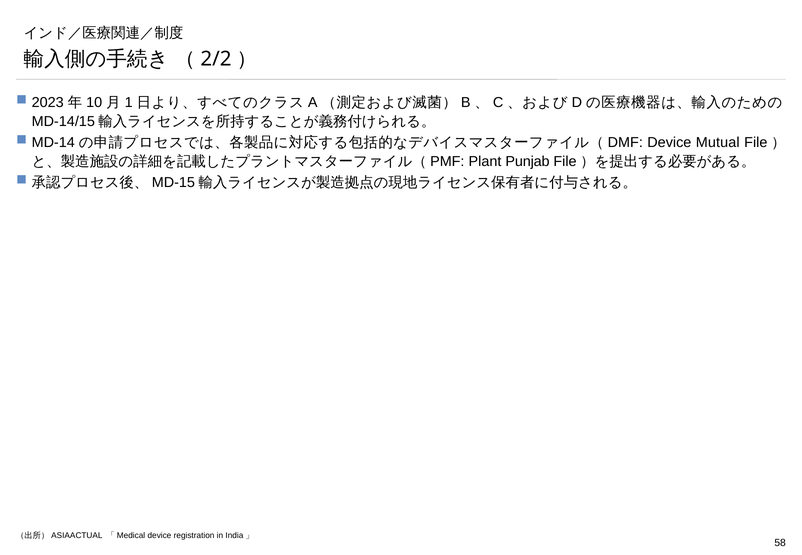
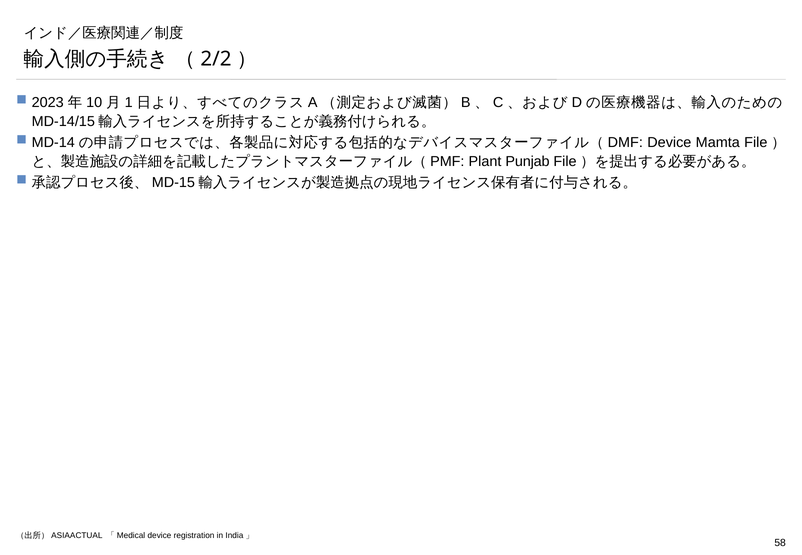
Mutual: Mutual -> Mamta
